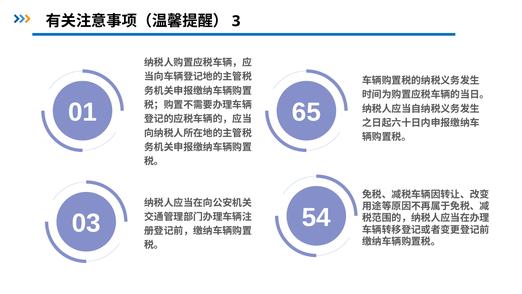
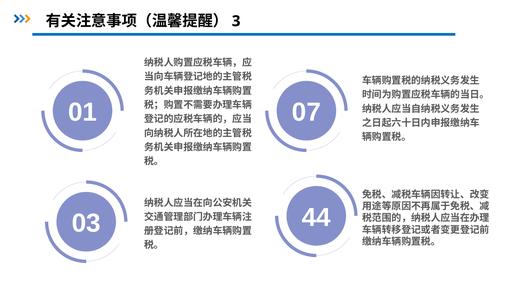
65: 65 -> 07
54: 54 -> 44
